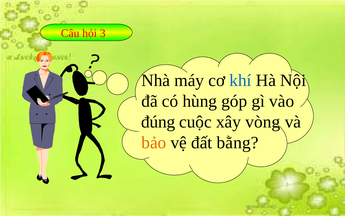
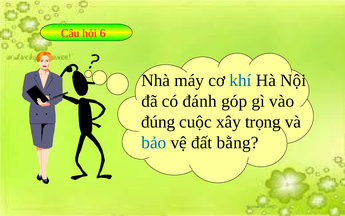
3: 3 -> 6
hùng: hùng -> đánh
vòng: vòng -> trọng
bảo colour: orange -> blue
